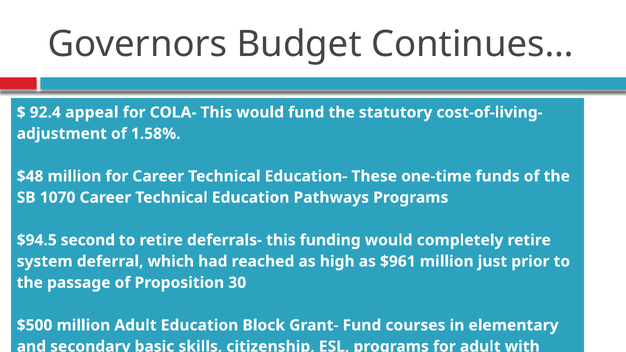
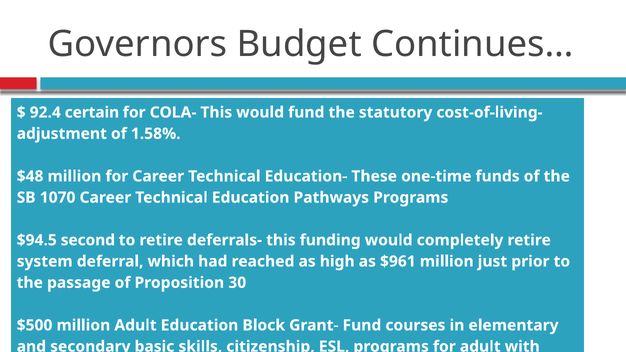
appeal: appeal -> certain
